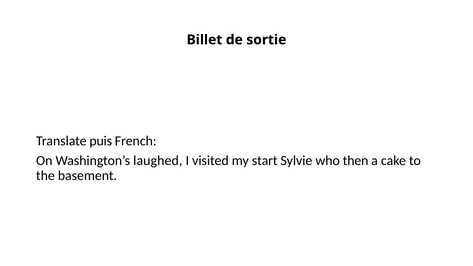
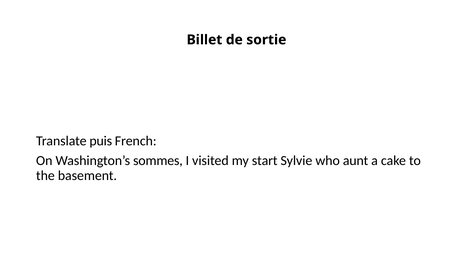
laughed: laughed -> sommes
then: then -> aunt
